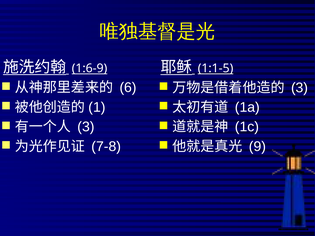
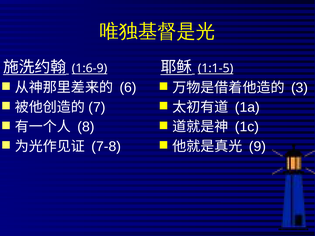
1: 1 -> 7
3 at (86, 127): 3 -> 8
